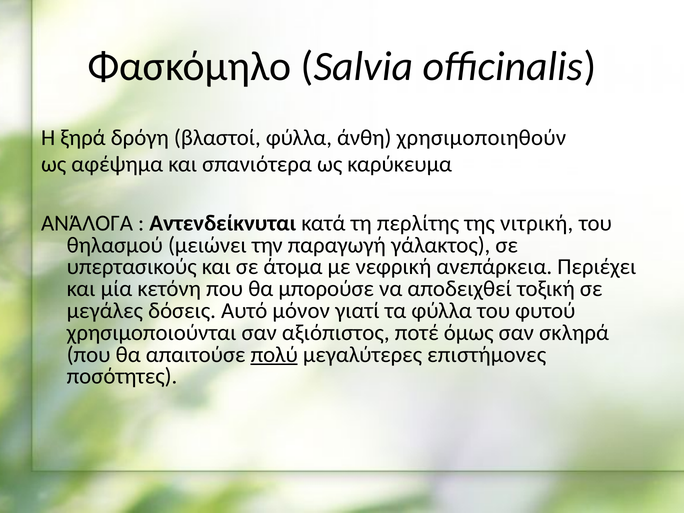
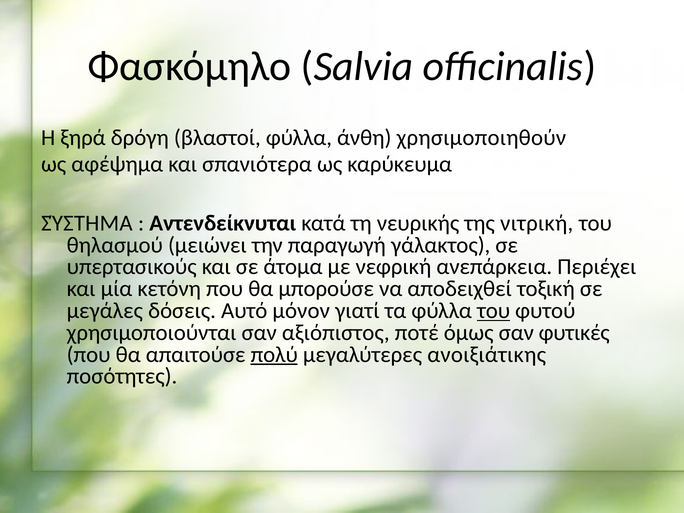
ΑΝΆΛΟΓΑ: ΑΝΆΛΟΓΑ -> ΣΎΣΤΗΜΑ
περλίτης: περλίτης -> νευρικής
του at (494, 311) underline: none -> present
σκληρά: σκληρά -> φυτικές
επιστήμονες: επιστήμονες -> ανοιξιάτικης
